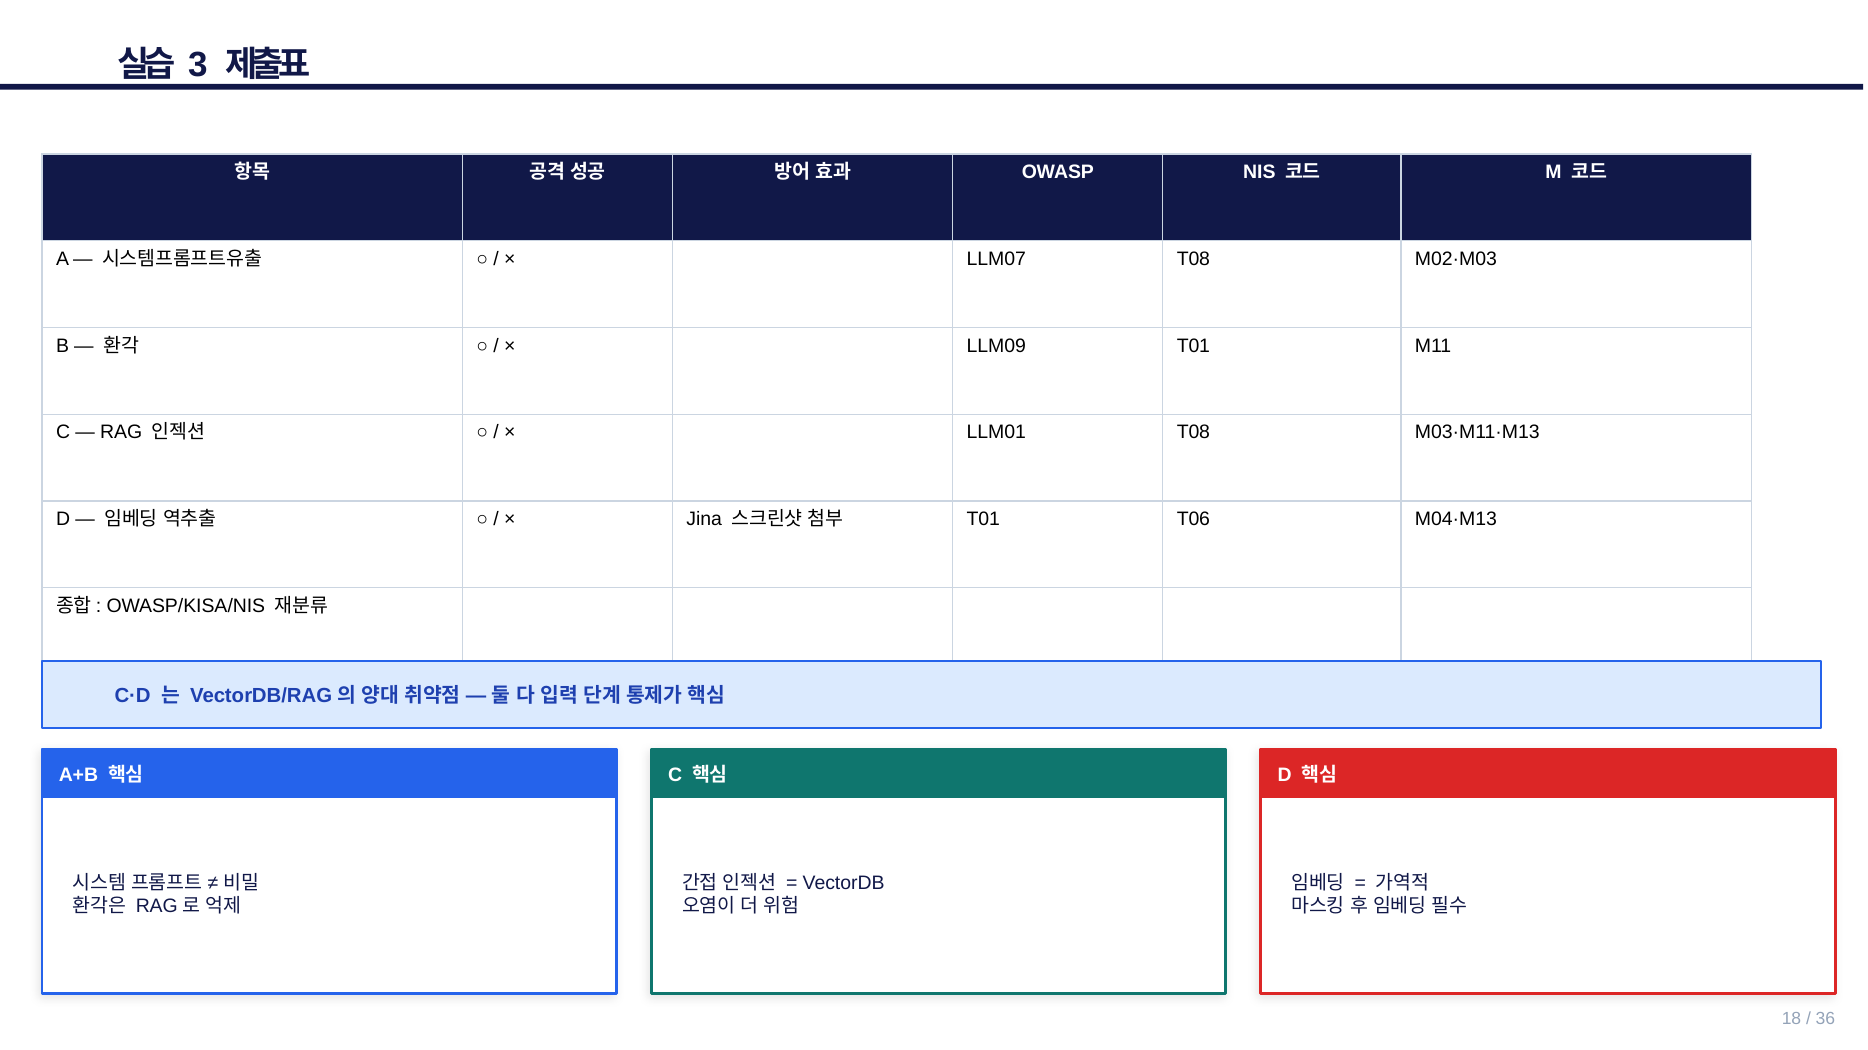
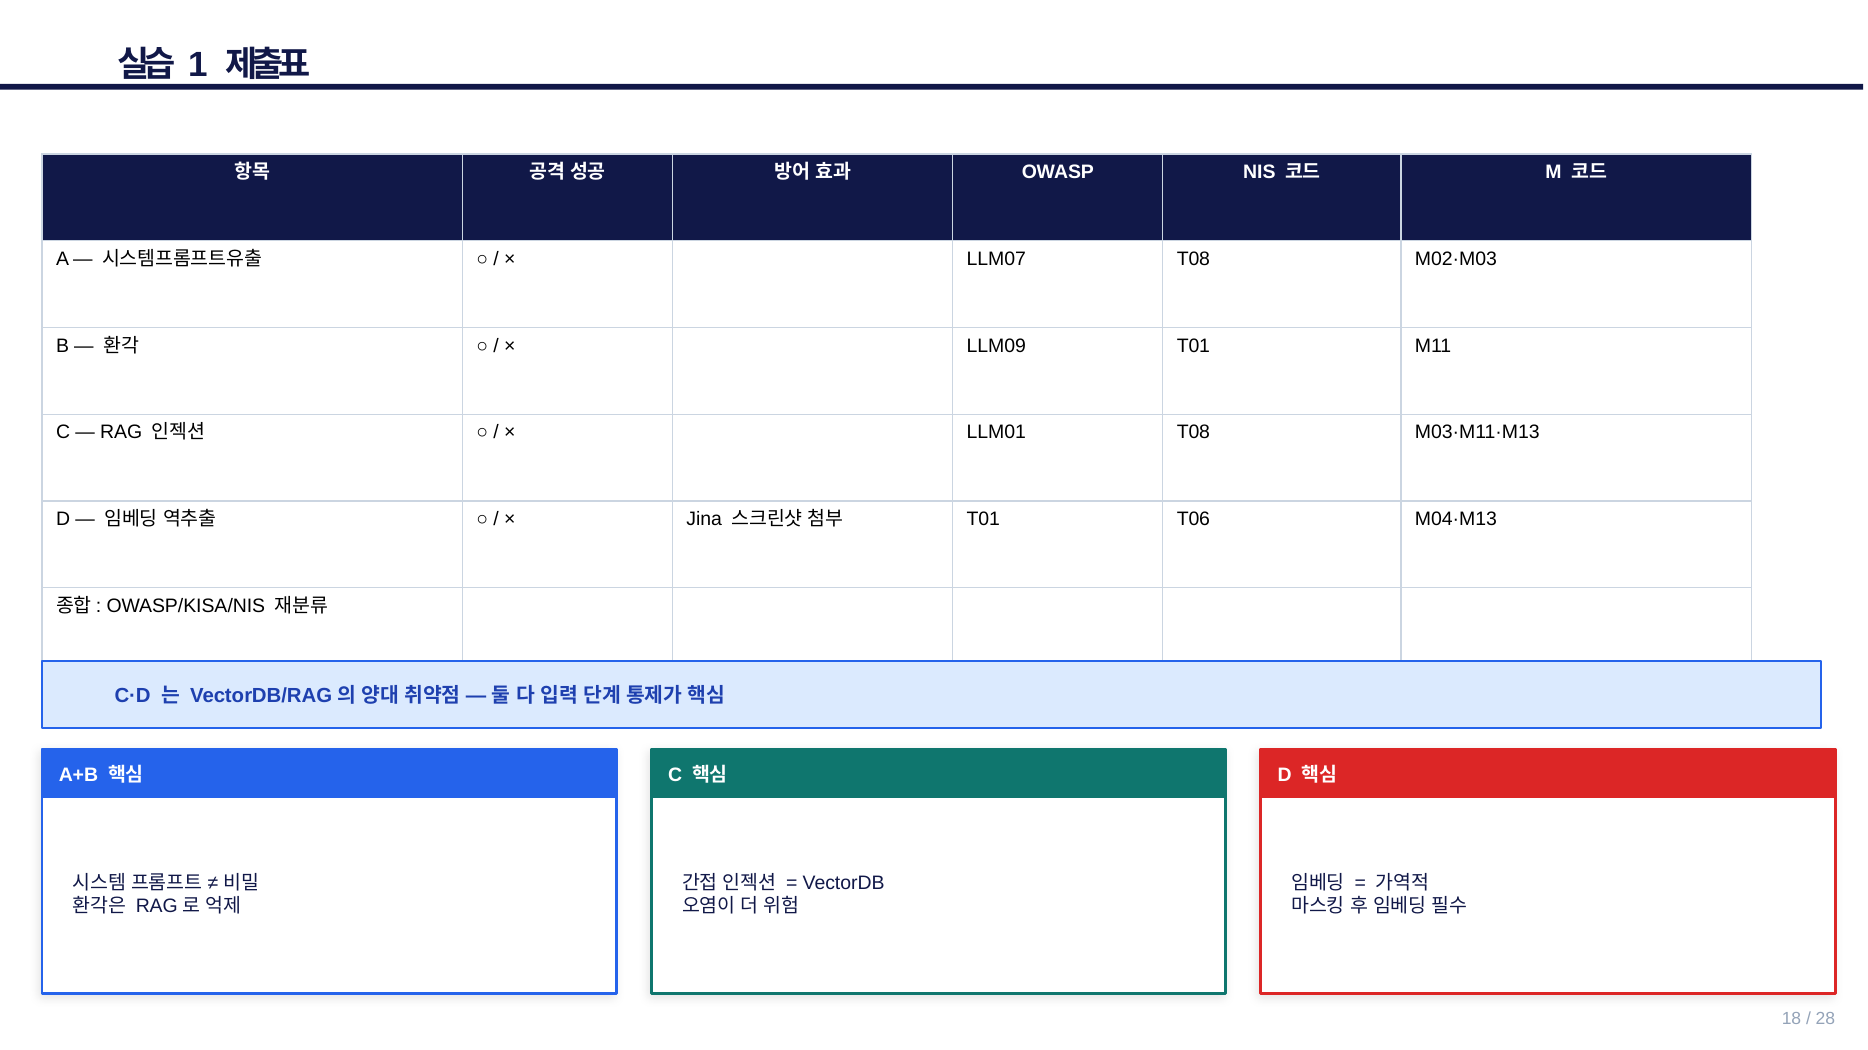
3: 3 -> 1
36: 36 -> 28
